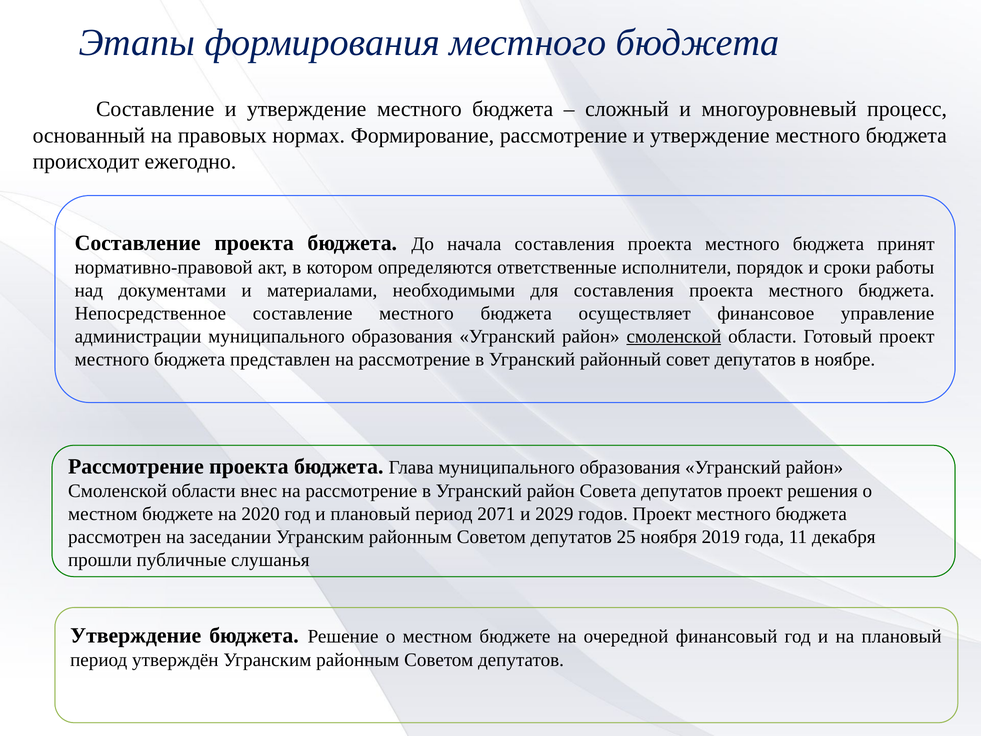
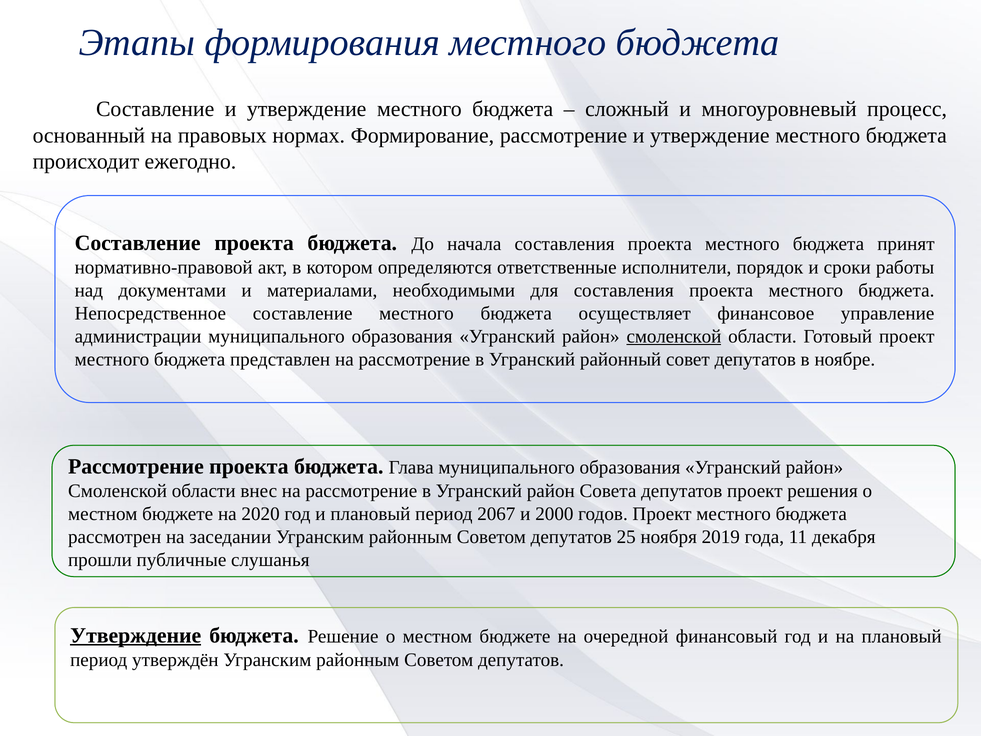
2071: 2071 -> 2067
2029: 2029 -> 2000
Утверждение at (136, 635) underline: none -> present
